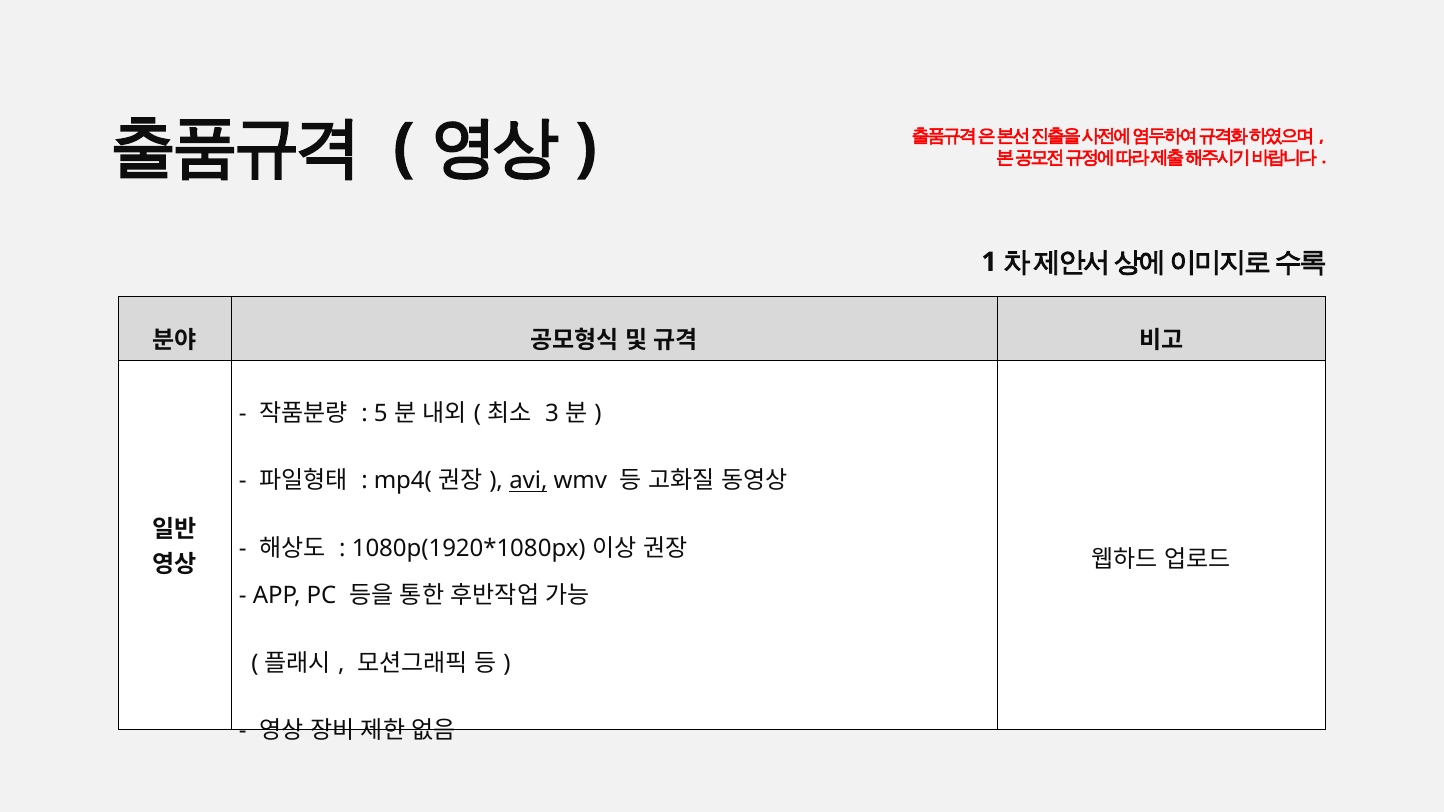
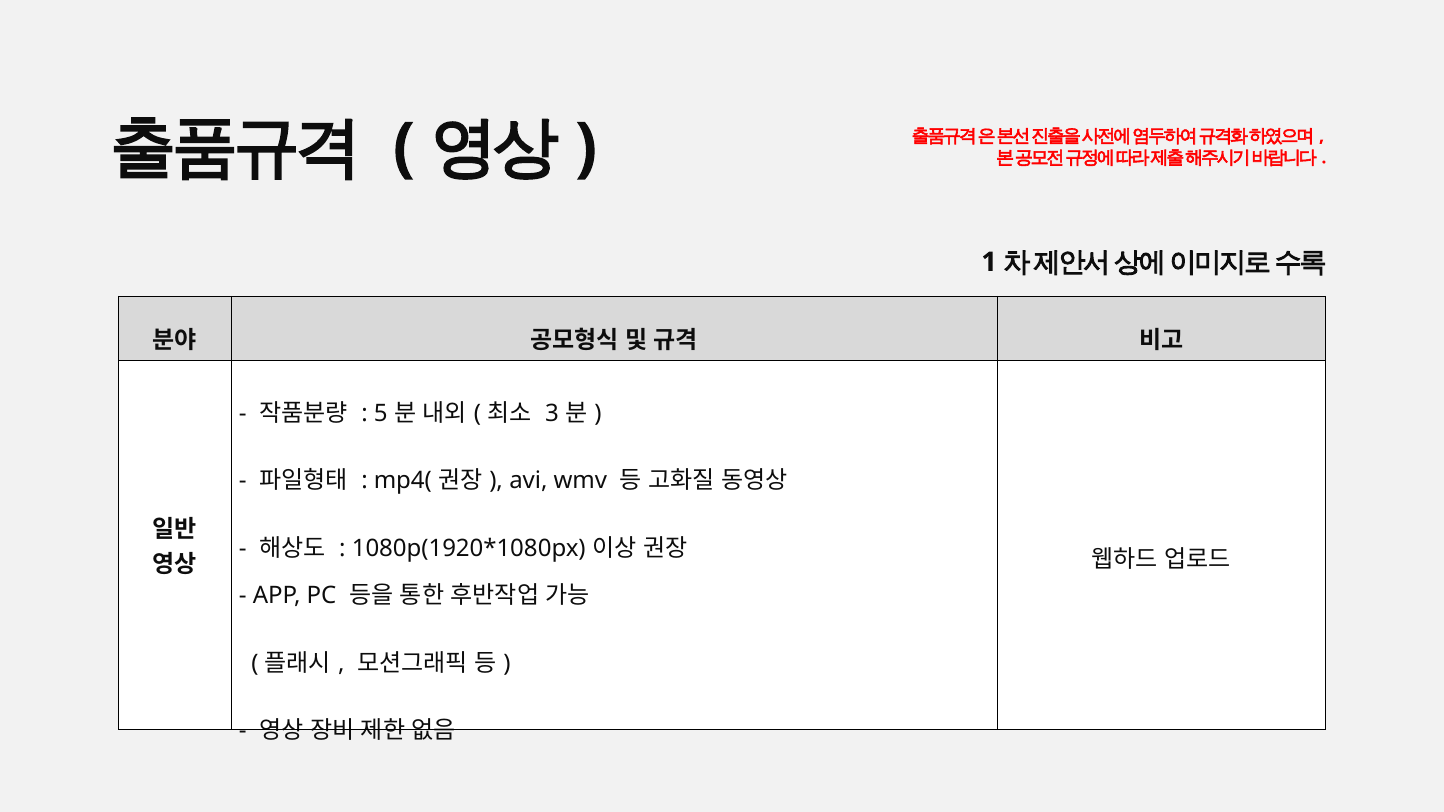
avi underline: present -> none
